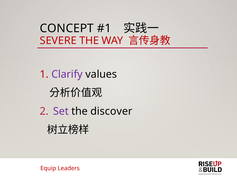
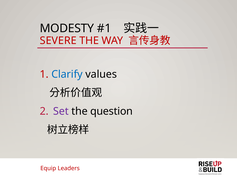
CONCEPT: CONCEPT -> MODESTY
Clarify colour: purple -> blue
discover: discover -> question
